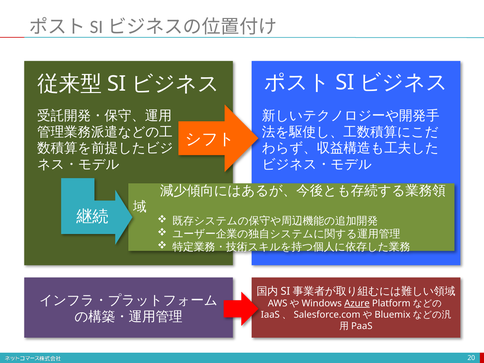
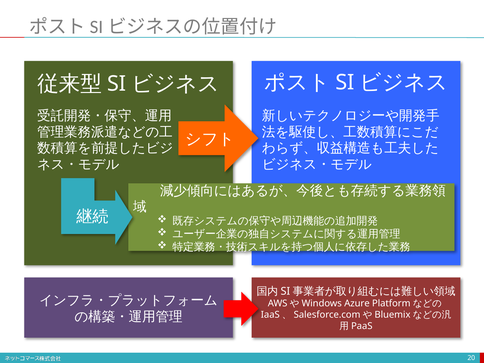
Azure underline: present -> none
